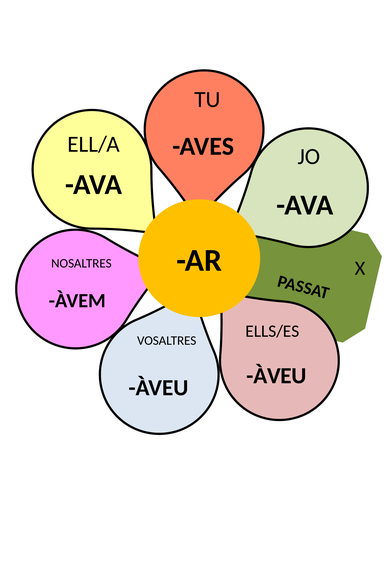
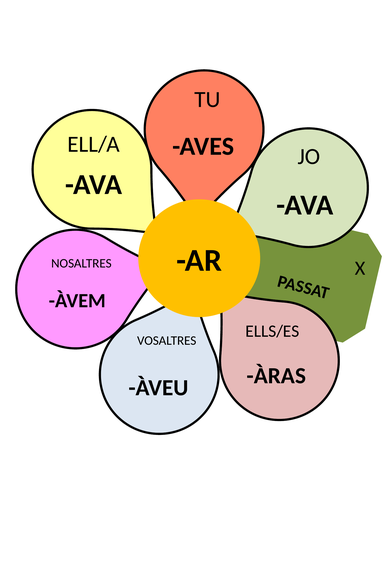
ÀVEU at (276, 376): ÀVEU -> ÀRAS
